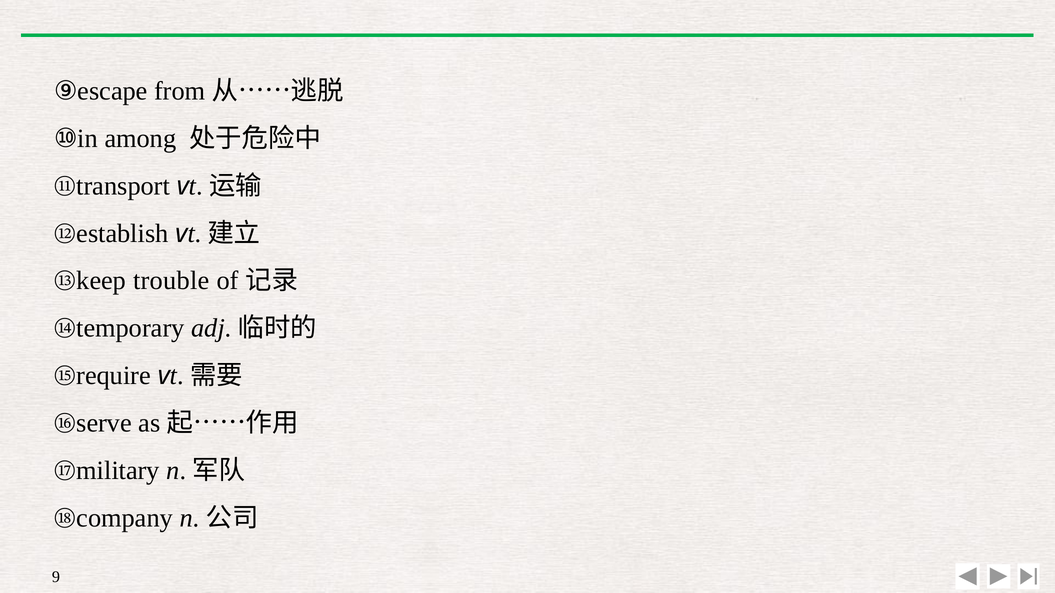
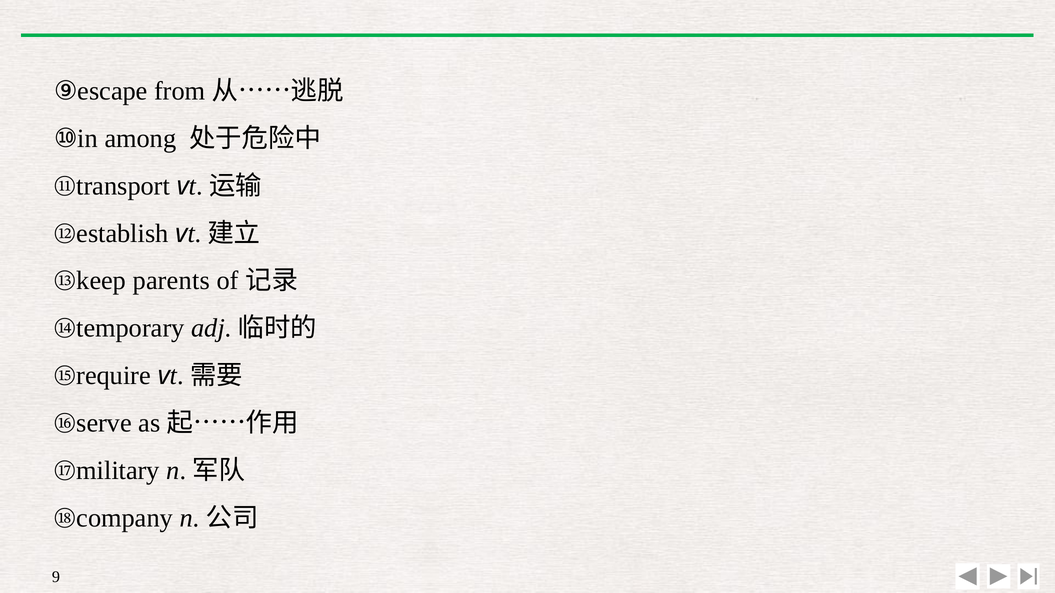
trouble: trouble -> parents
